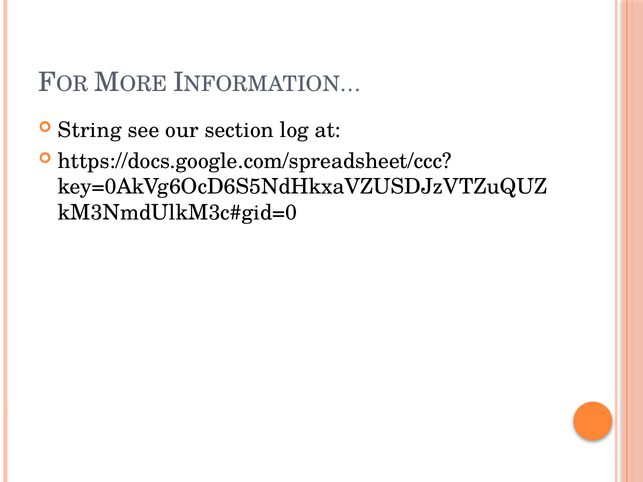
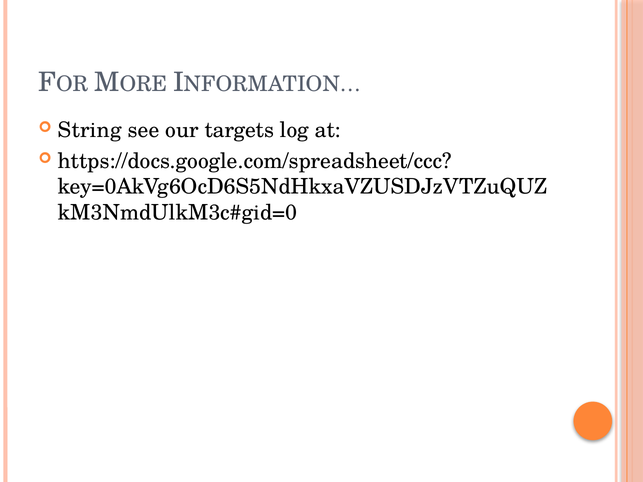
section: section -> targets
